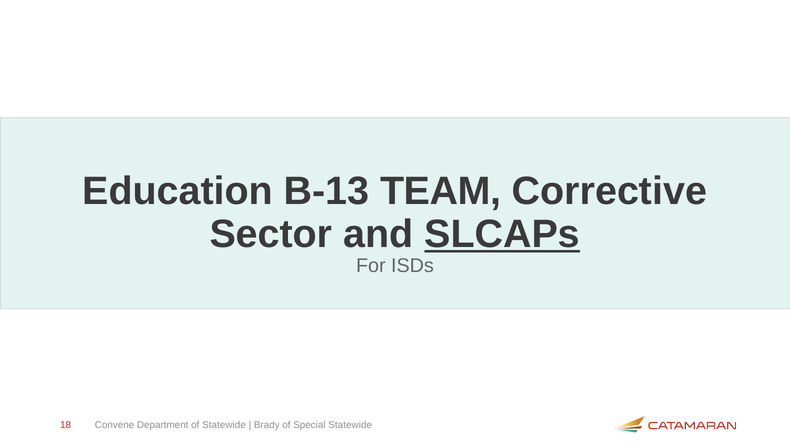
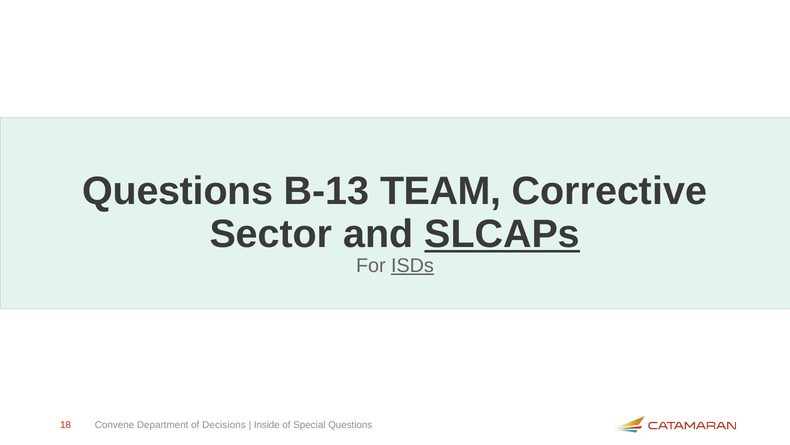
Education at (178, 191): Education -> Questions
ISDs underline: none -> present
of Statewide: Statewide -> Decisions
Brady: Brady -> Inside
Special Statewide: Statewide -> Questions
